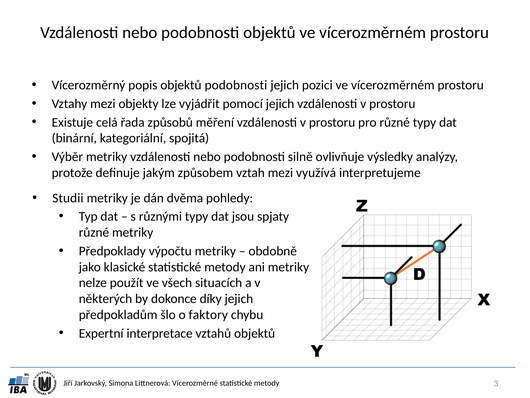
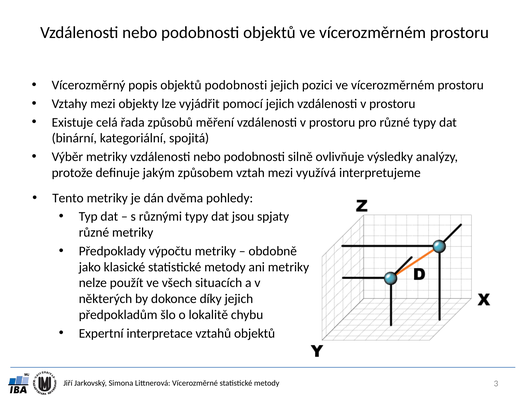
Studii: Studii -> Tento
faktory: faktory -> lokalitě
